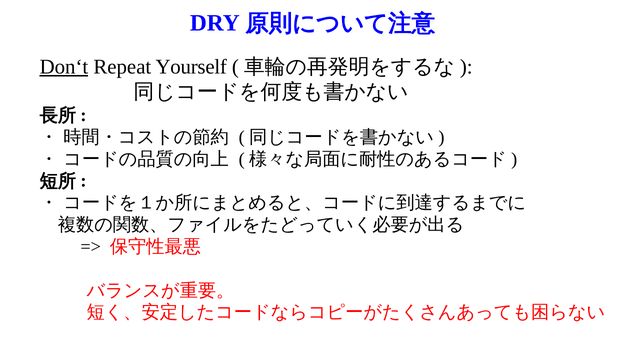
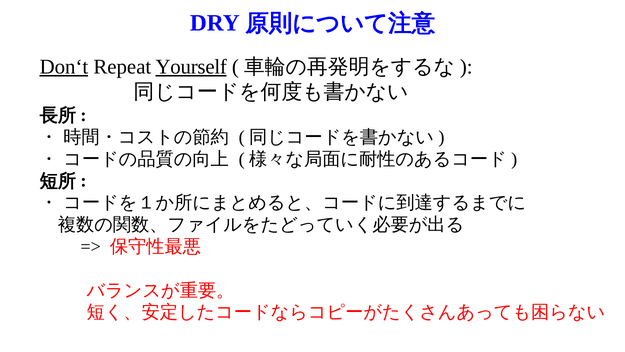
Yourself underline: none -> present
